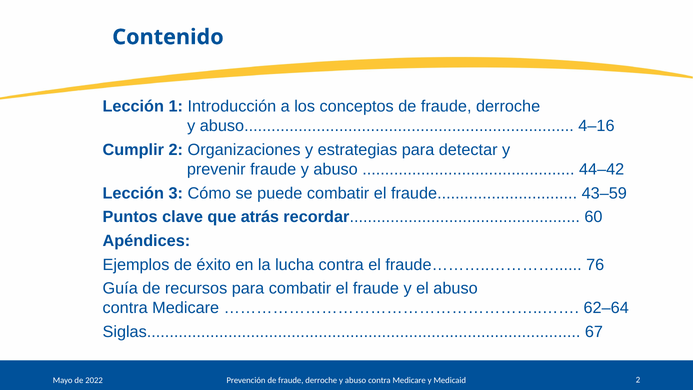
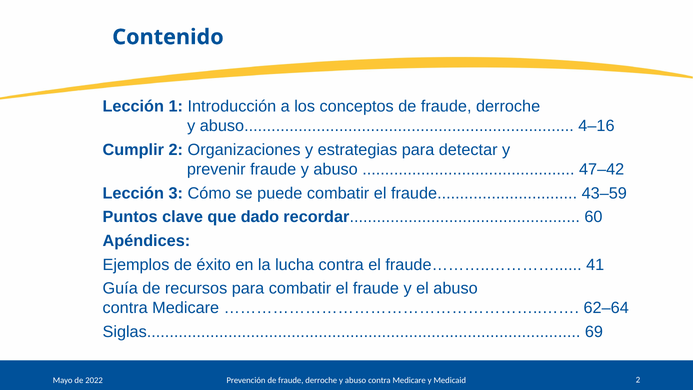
44–42: 44–42 -> 47–42
atrás: atrás -> dado
76: 76 -> 41
67: 67 -> 69
